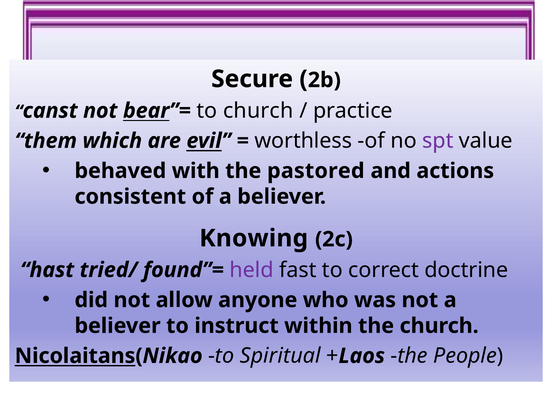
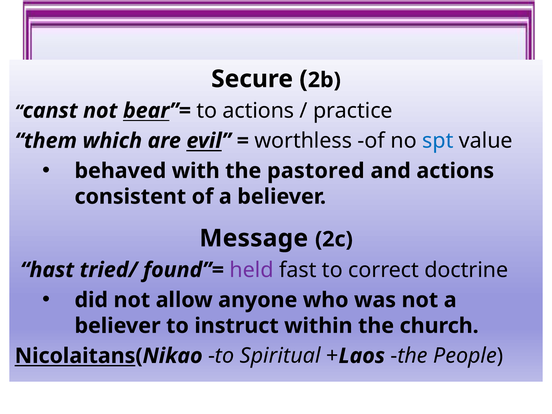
to church: church -> actions
spt colour: purple -> blue
Knowing: Knowing -> Message
